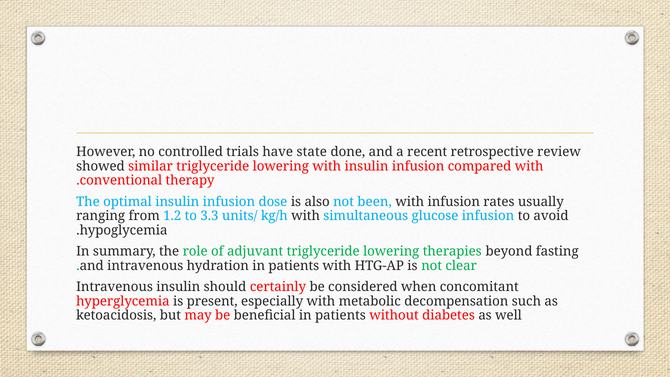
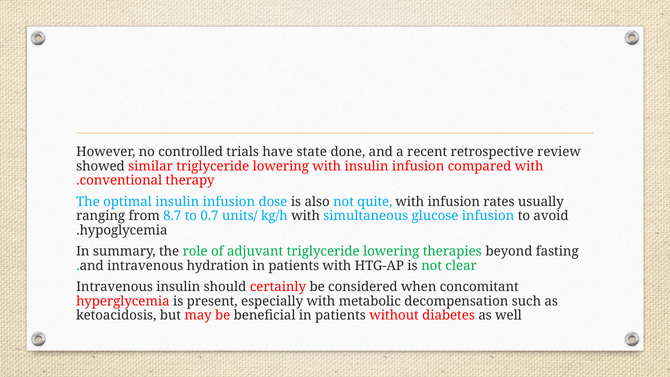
been: been -> quite
1.2: 1.2 -> 8.7
3.3: 3.3 -> 0.7
